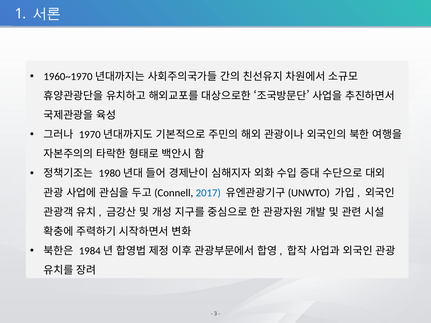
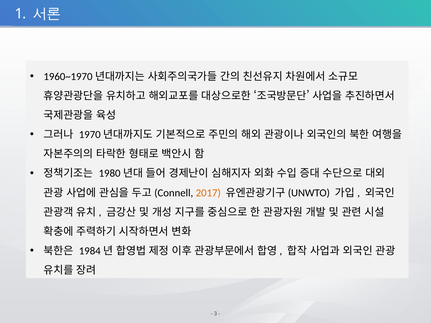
2017 colour: blue -> orange
